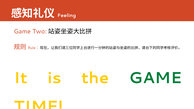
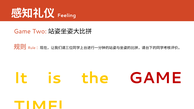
GAME at (155, 78) colour: green -> red
